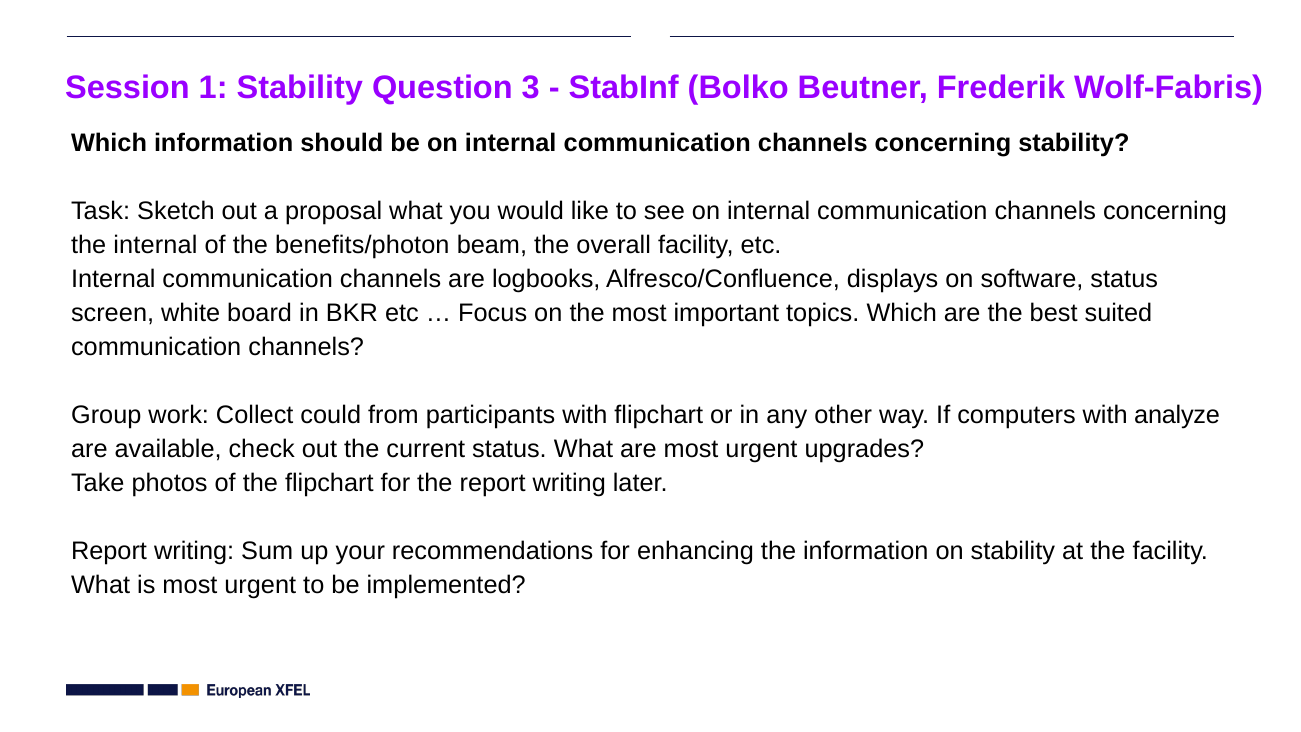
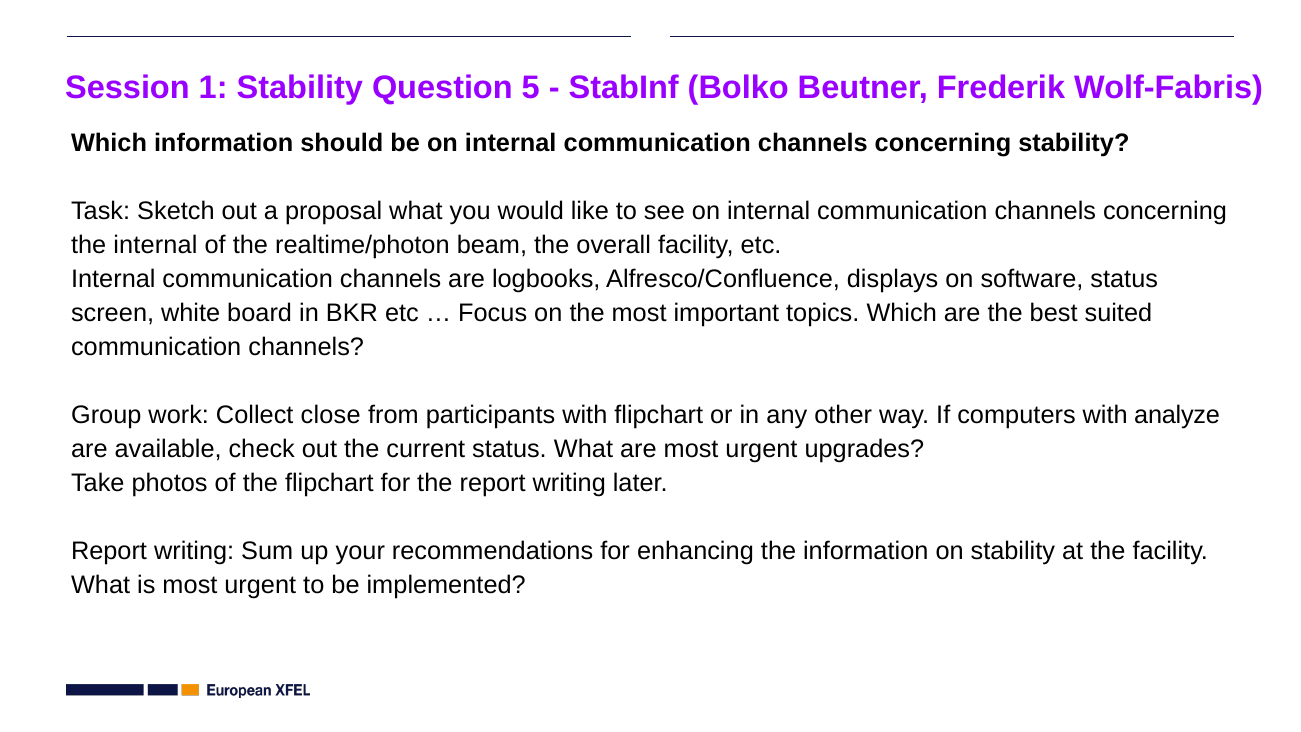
3: 3 -> 5
benefits/photon: benefits/photon -> realtime/photon
could: could -> close
